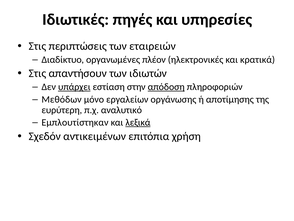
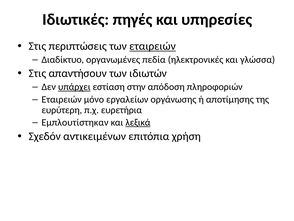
εταιρειών at (153, 46) underline: none -> present
πλέον: πλέον -> πεδία
κρατικά: κρατικά -> γλώσσα
απόδοση underline: present -> none
Μεθόδων at (62, 99): Μεθόδων -> Εταιρειών
αναλυτικό: αναλυτικό -> ευρετήρια
